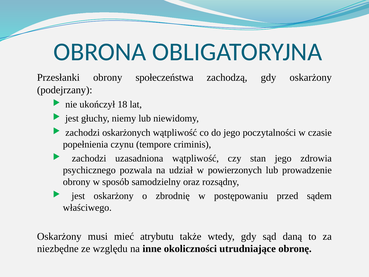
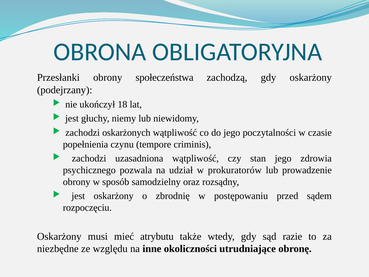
powierzonych: powierzonych -> prokuratorów
właściwego: właściwego -> rozpoczęciu
daną: daną -> razie
